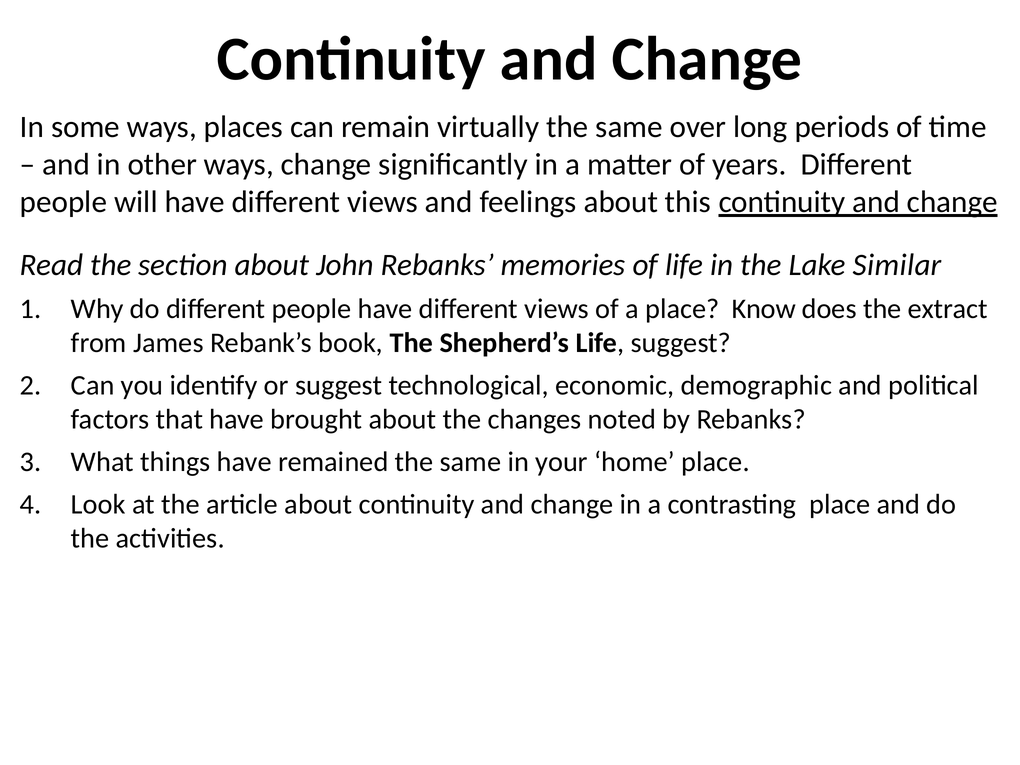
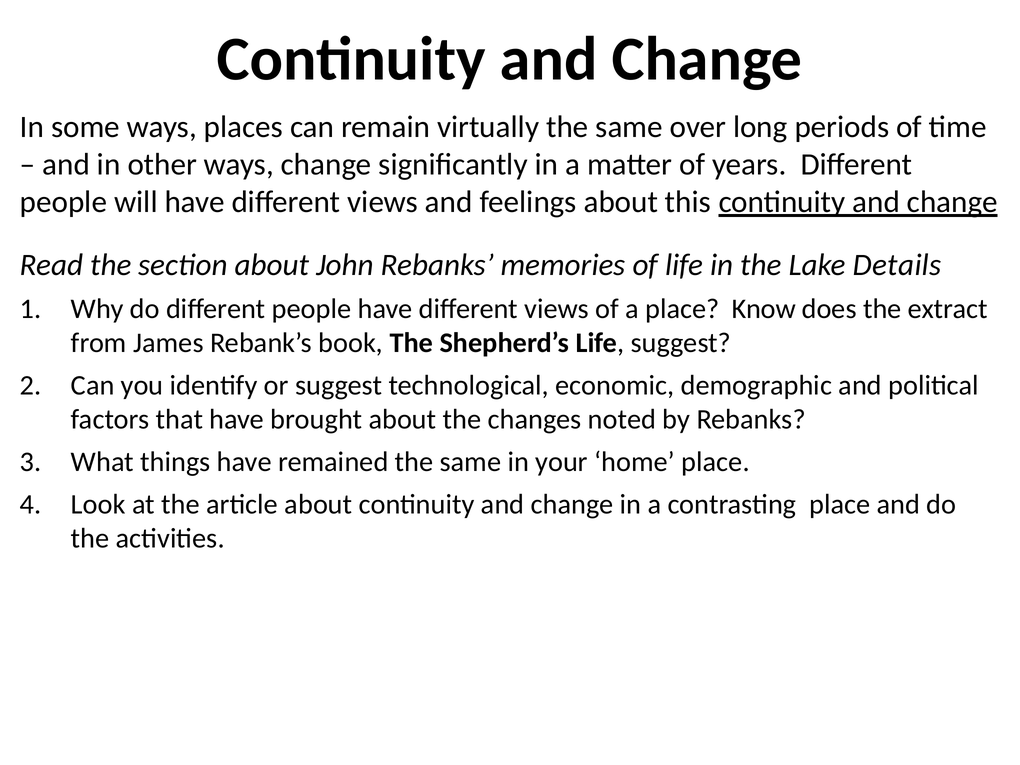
Similar: Similar -> Details
